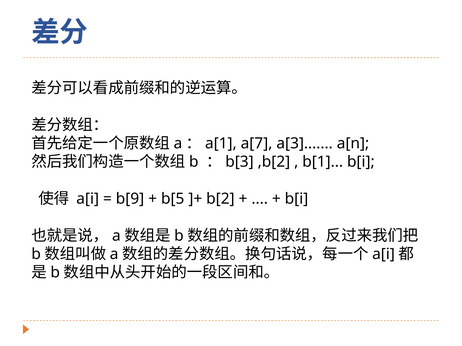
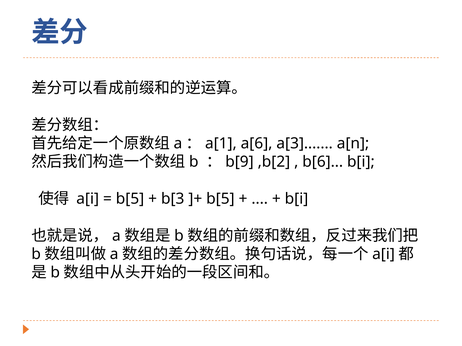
a[7: a[7 -> a[6
b[3: b[3 -> b[9
b[1: b[1 -> b[6
b[9 at (130, 199): b[9 -> b[5
b[5: b[5 -> b[3
b[2 at (220, 199): b[2 -> b[5
